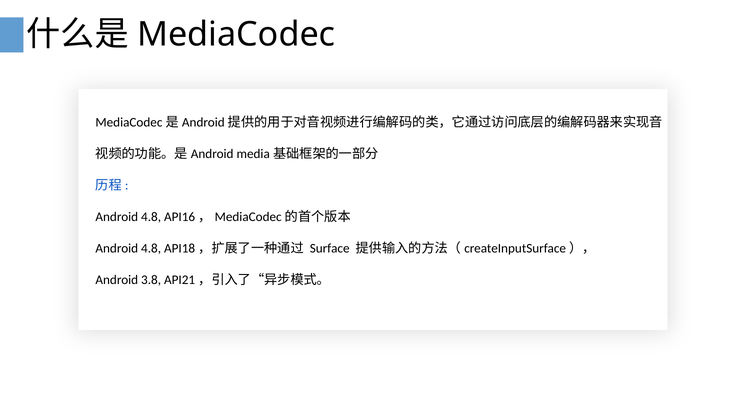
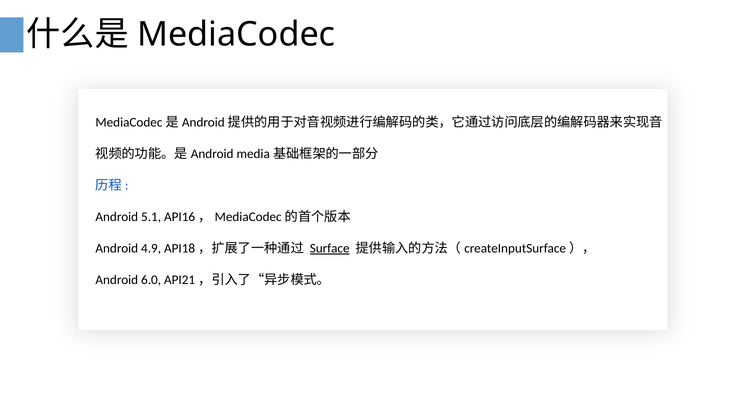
4.8 at (151, 217): 4.8 -> 5.1
4.8 at (151, 249): 4.8 -> 4.9
Surface underline: none -> present
3.8: 3.8 -> 6.0
